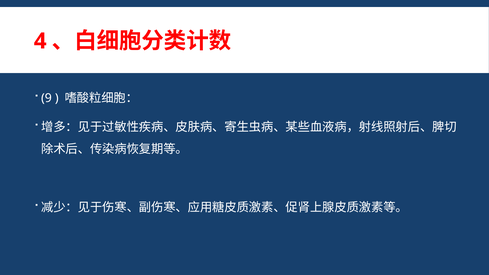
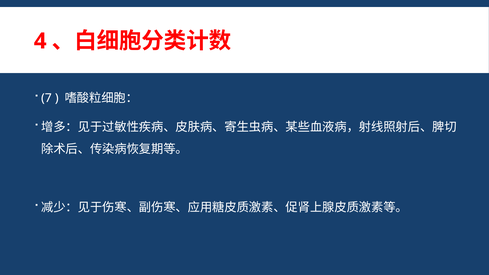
9: 9 -> 7
